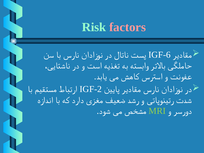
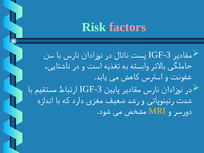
IGF-6 at (160, 55): IGF-6 -> IGF-3
IGF-2 at (91, 89): IGF-2 -> IGF-3
MRI colour: light green -> yellow
